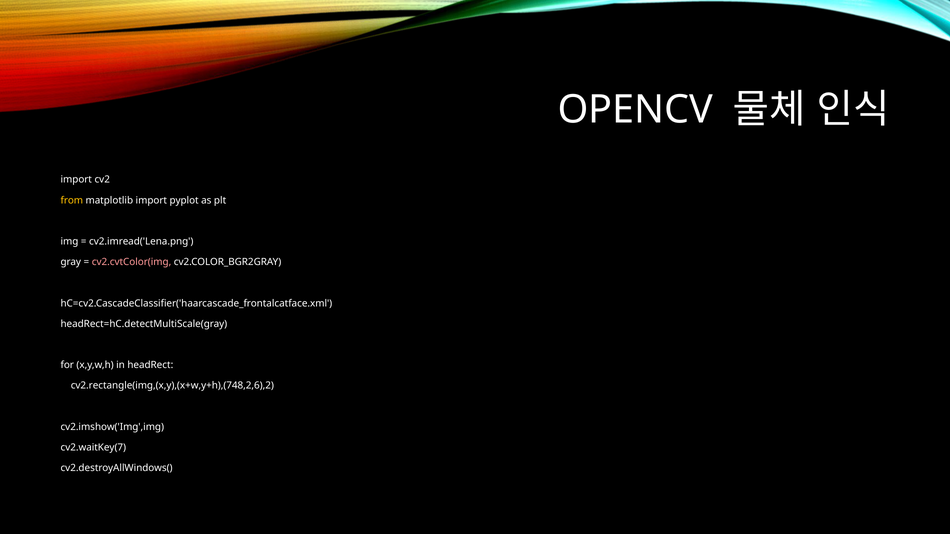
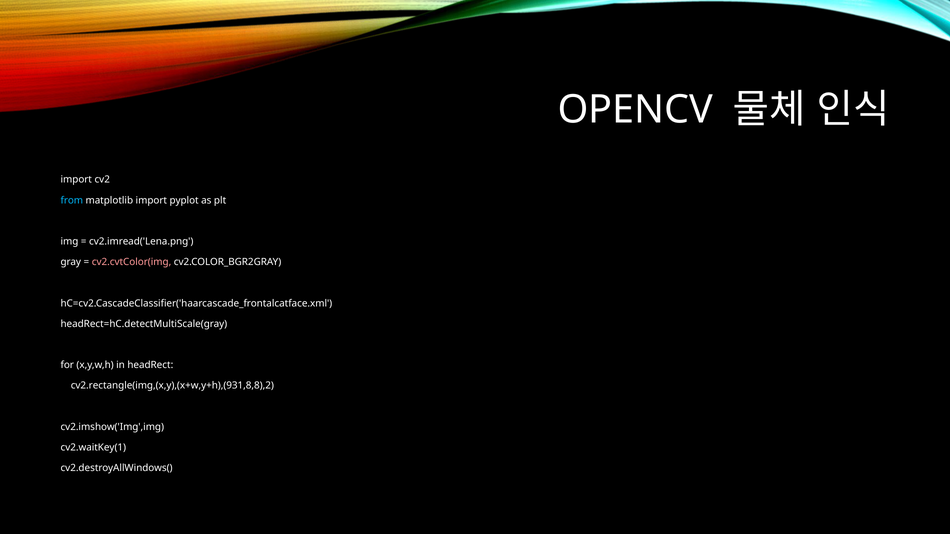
from colour: yellow -> light blue
cv2.rectangle(img,(x,y),(x+w,y+h),(748,2,6),2: cv2.rectangle(img,(x,y),(x+w,y+h),(748,2,6),2 -> cv2.rectangle(img,(x,y),(x+w,y+h),(931,8,8),2
cv2.waitKey(7: cv2.waitKey(7 -> cv2.waitKey(1
